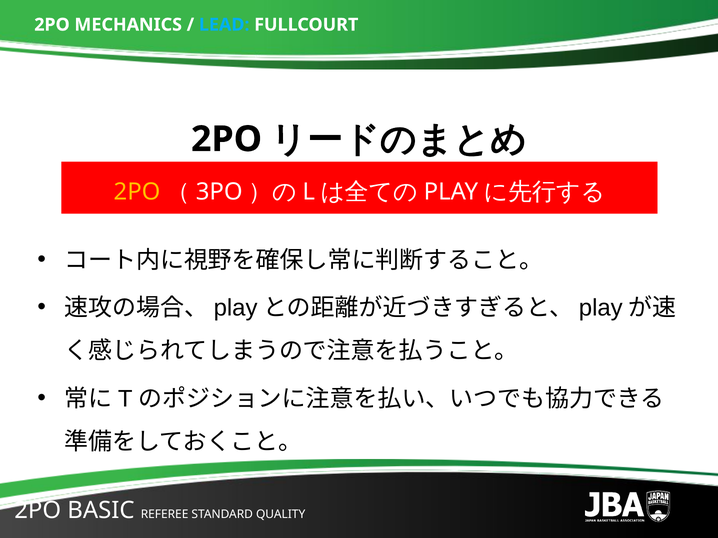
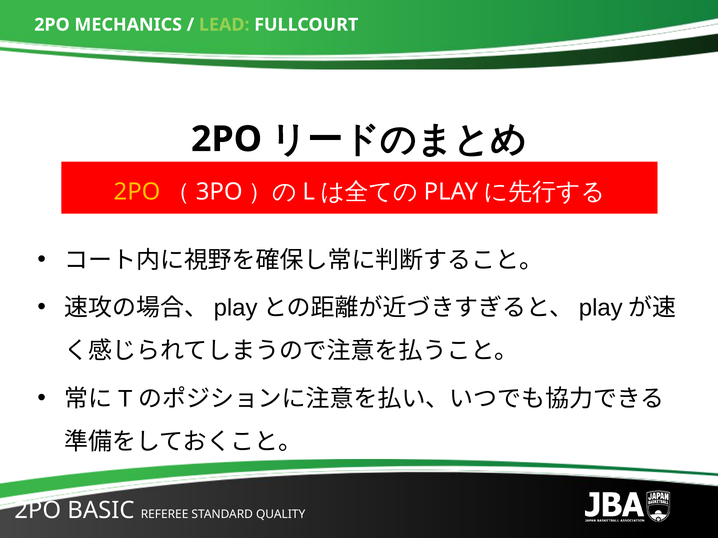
LEAD colour: light blue -> light green
